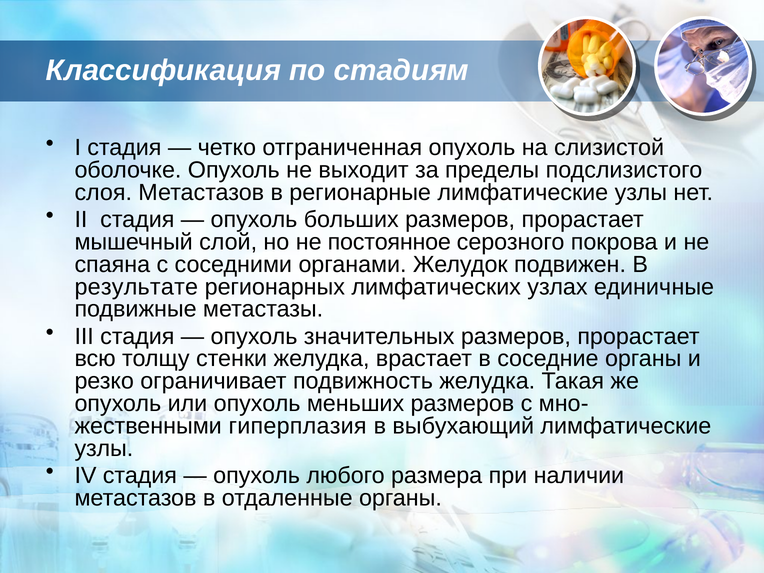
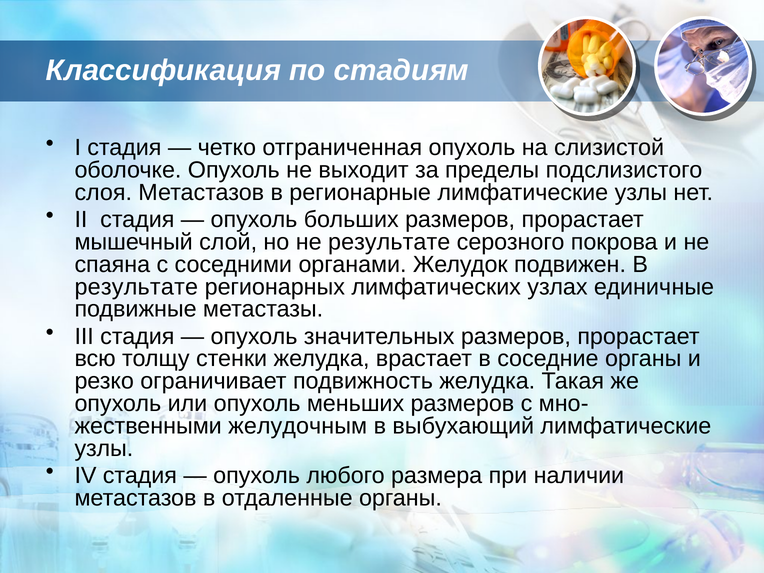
не постоянное: постоянное -> результате
гиперплазия: гиперплазия -> желудочным
